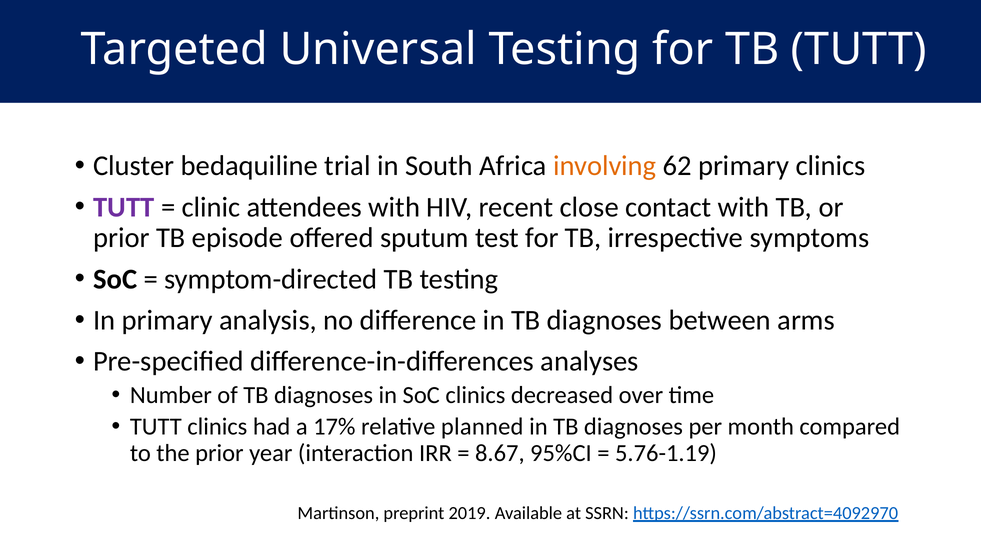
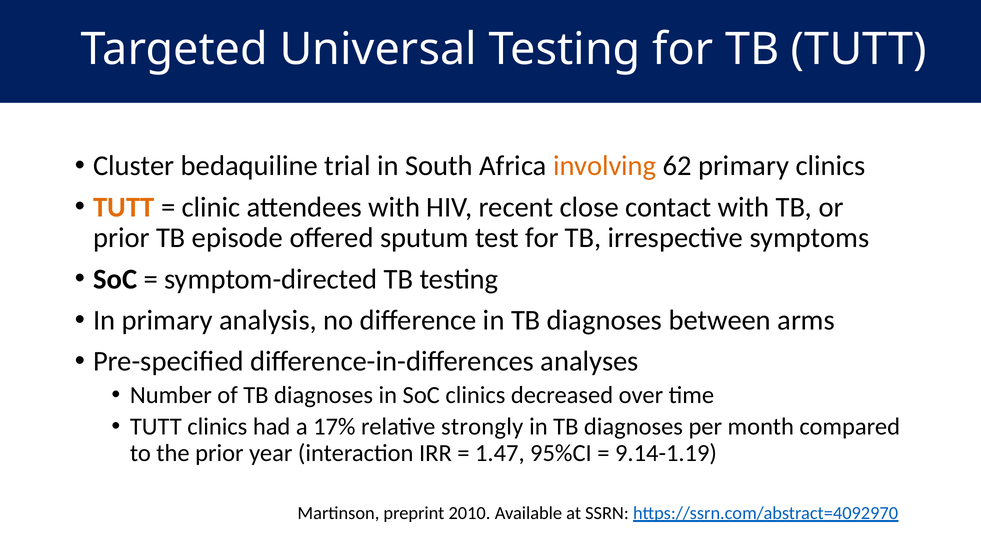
TUTT at (124, 207) colour: purple -> orange
planned: planned -> strongly
8.67: 8.67 -> 1.47
5.76-1.19: 5.76-1.19 -> 9.14-1.19
2019: 2019 -> 2010
